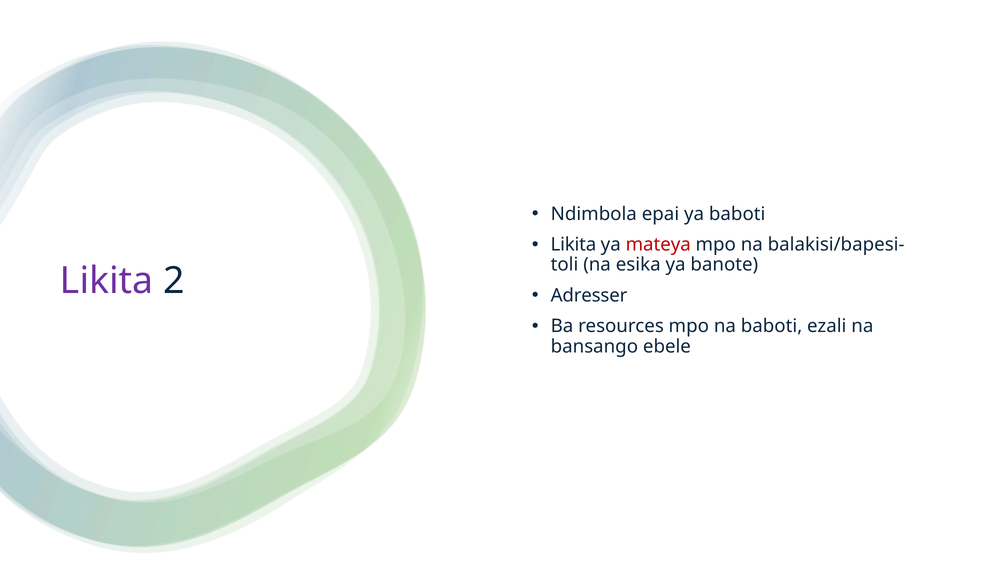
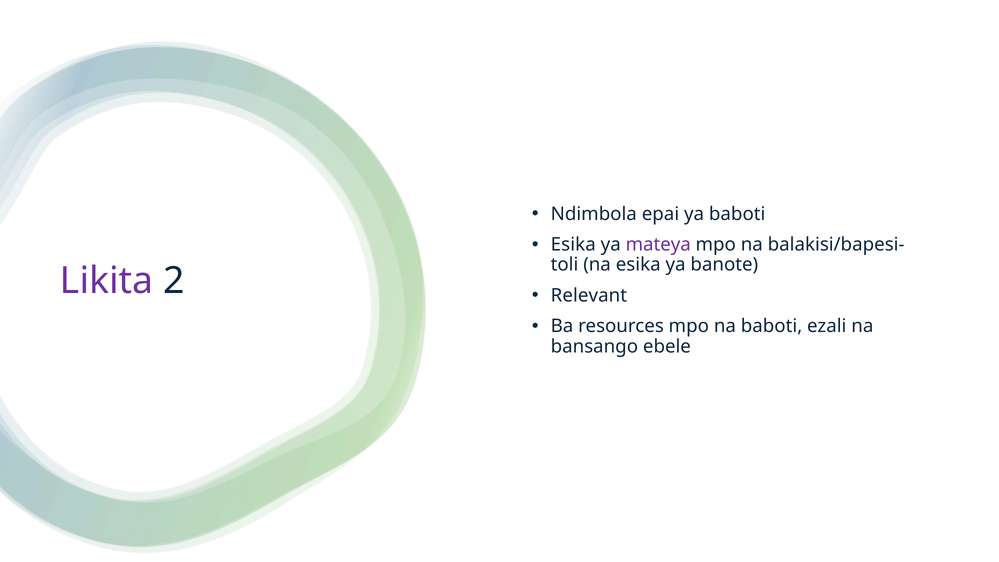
Likita at (573, 245): Likita -> Esika
mateya colour: red -> purple
Adresser: Adresser -> Relevant
